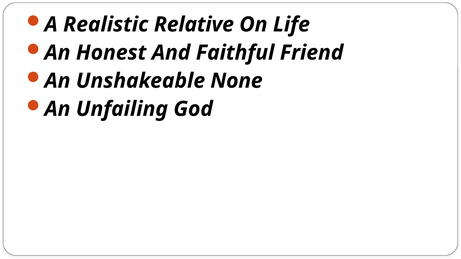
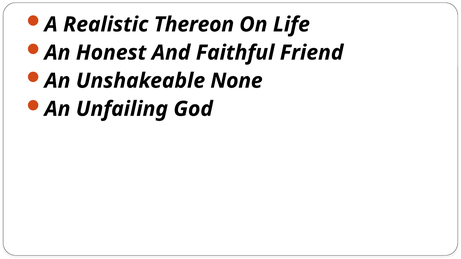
Relative: Relative -> Thereon
